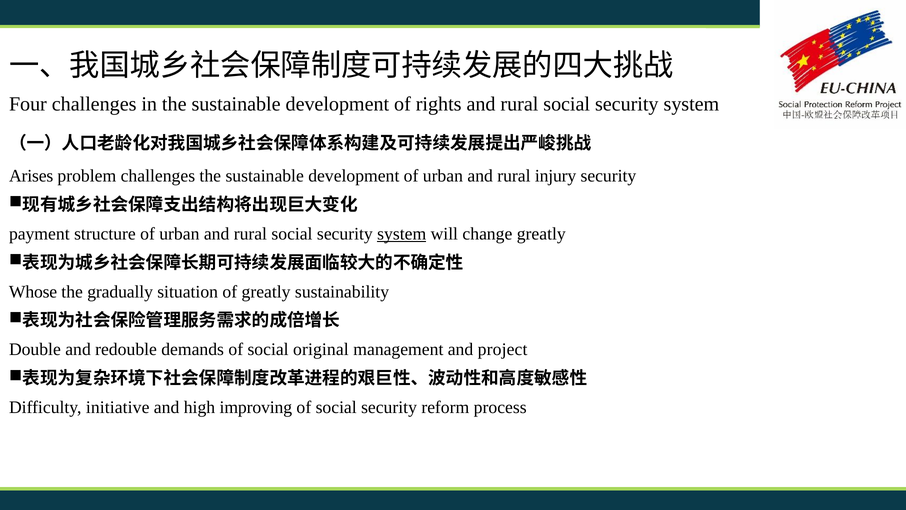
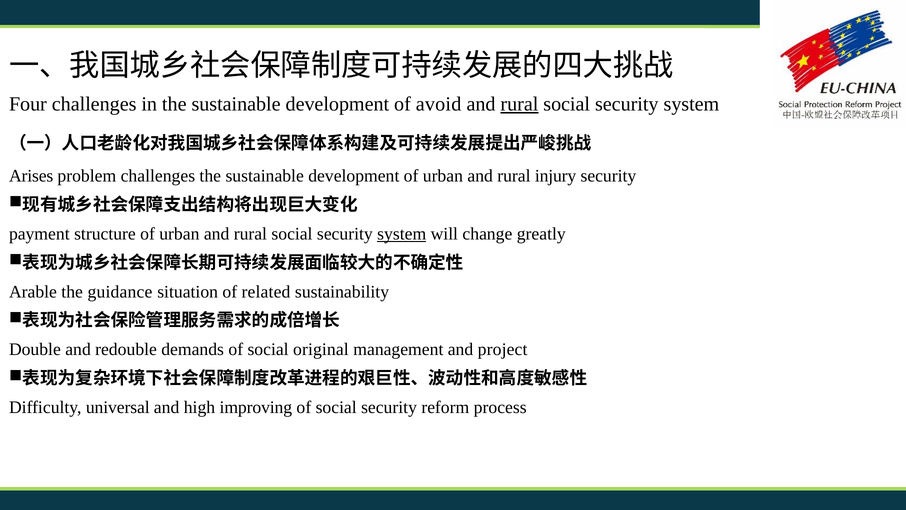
rights: rights -> avoid
rural at (519, 104) underline: none -> present
Whose: Whose -> Arable
gradually: gradually -> guidance
of greatly: greatly -> related
initiative: initiative -> universal
